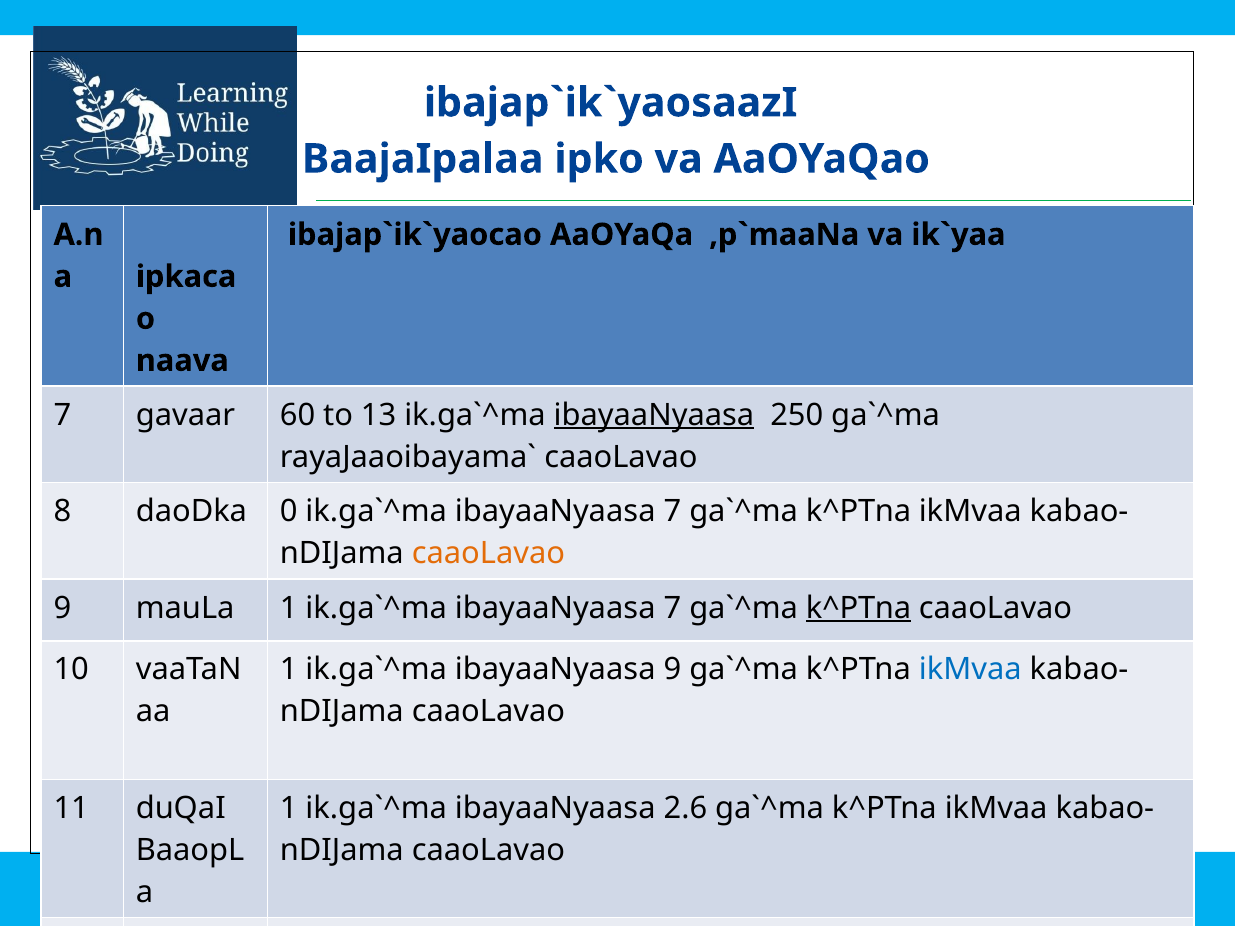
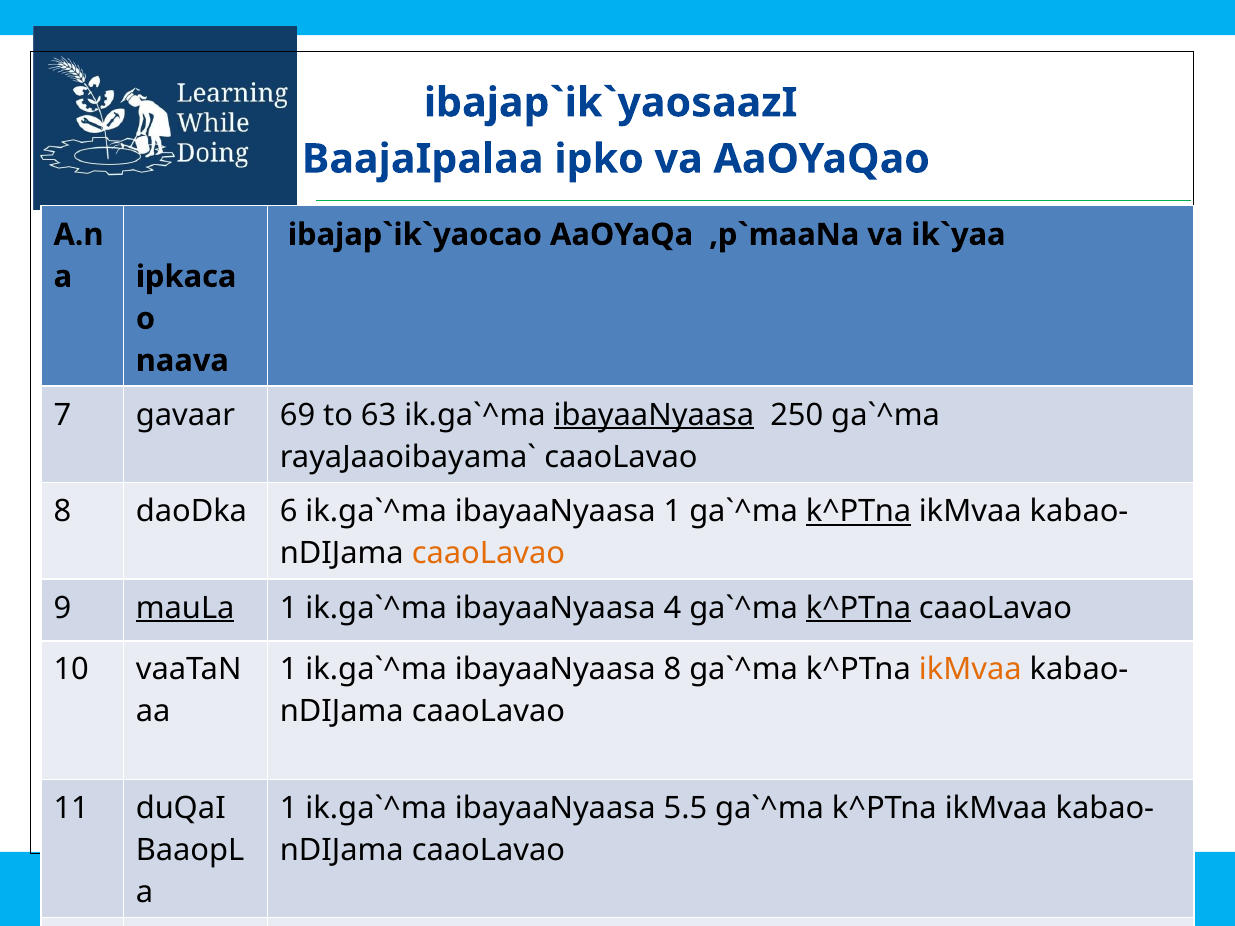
60: 60 -> 69
13: 13 -> 63
0: 0 -> 6
7 at (672, 512): 7 -> 1
k^PTna at (859, 512) underline: none -> present
mauLa underline: none -> present
7 at (672, 608): 7 -> 4
ibayaaNyaasa 9: 9 -> 8
ikMvaa at (970, 670) colour: blue -> orange
2.6: 2.6 -> 5.5
